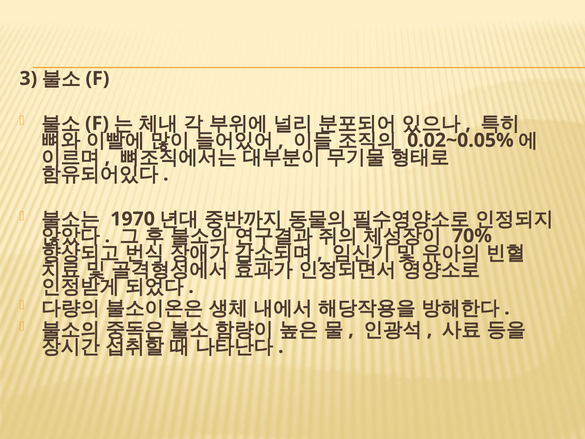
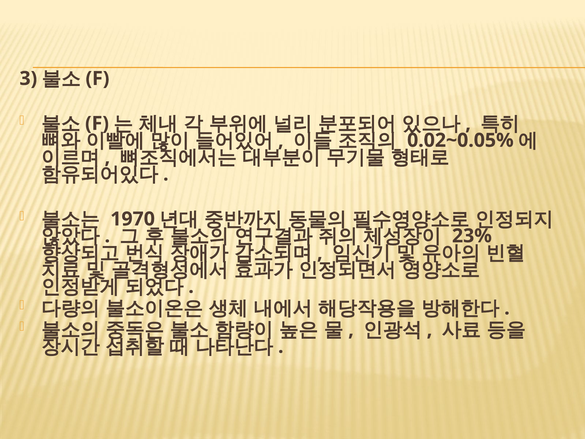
70%: 70% -> 23%
